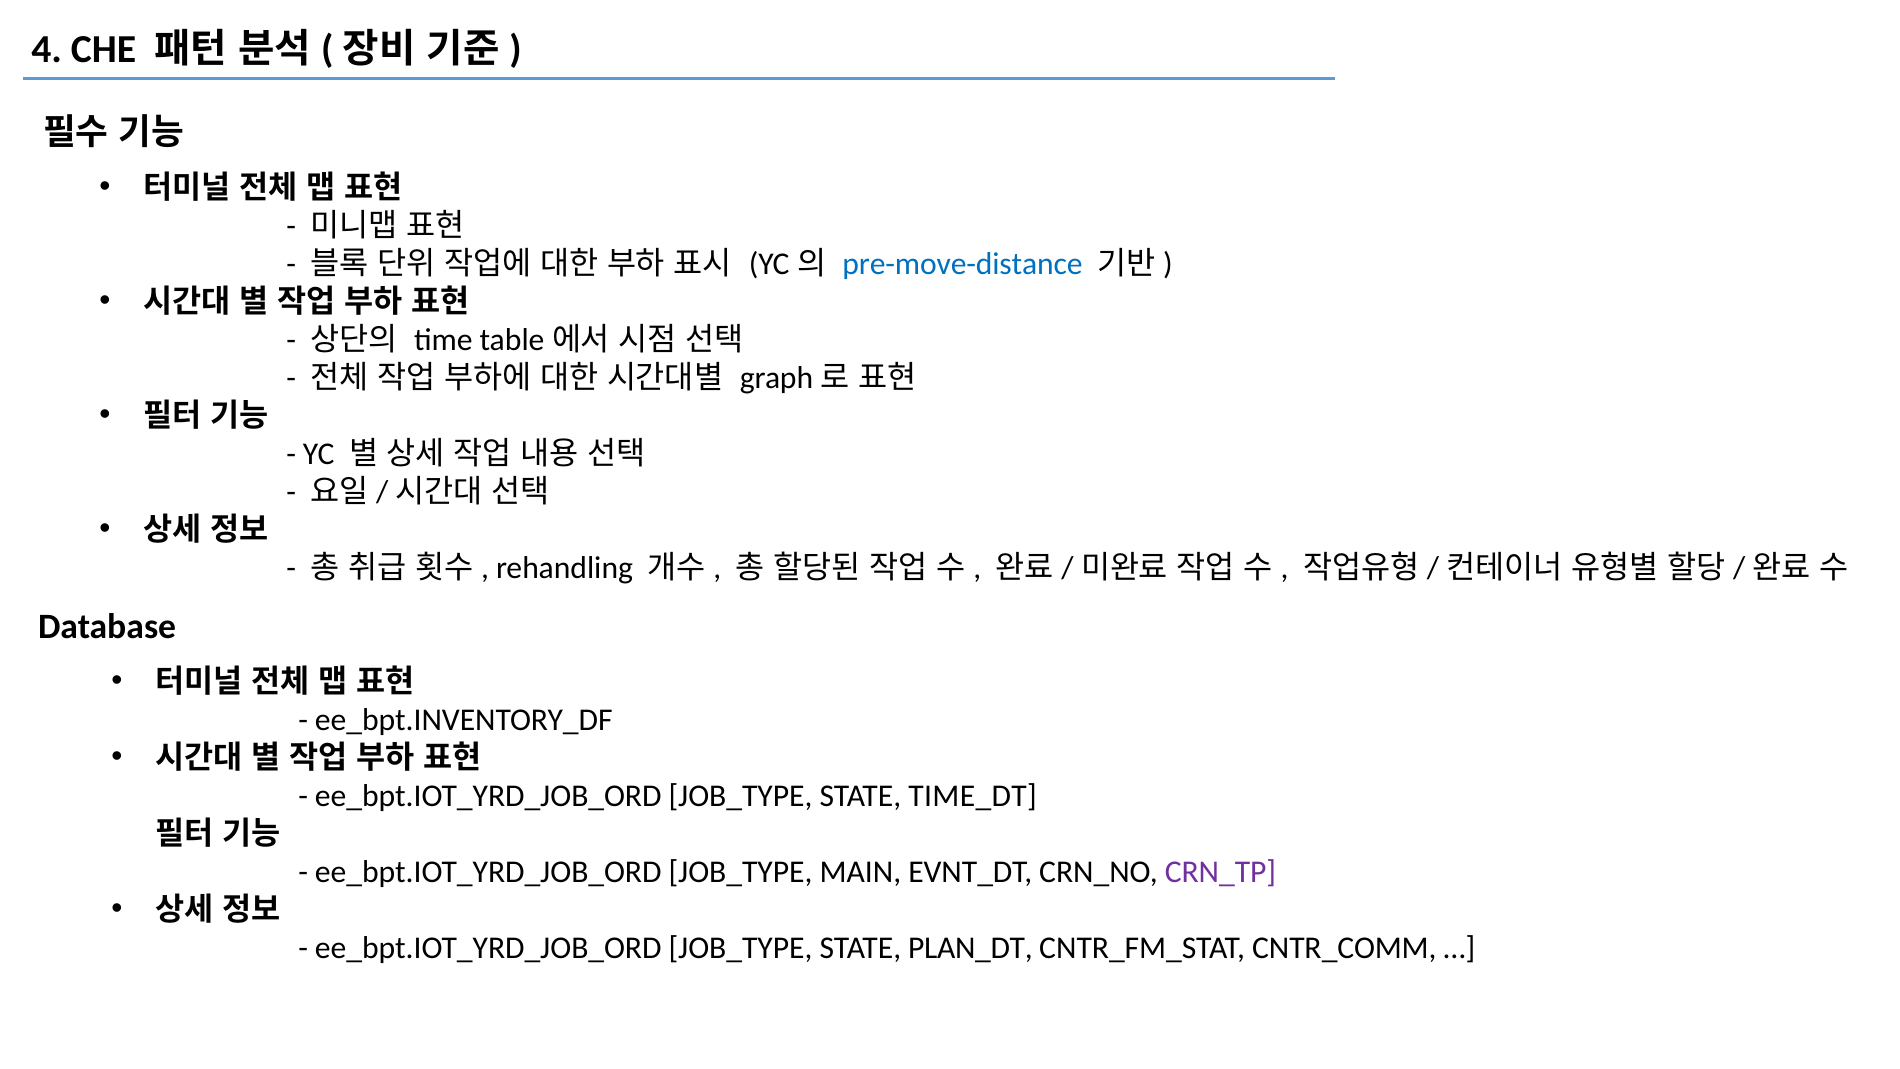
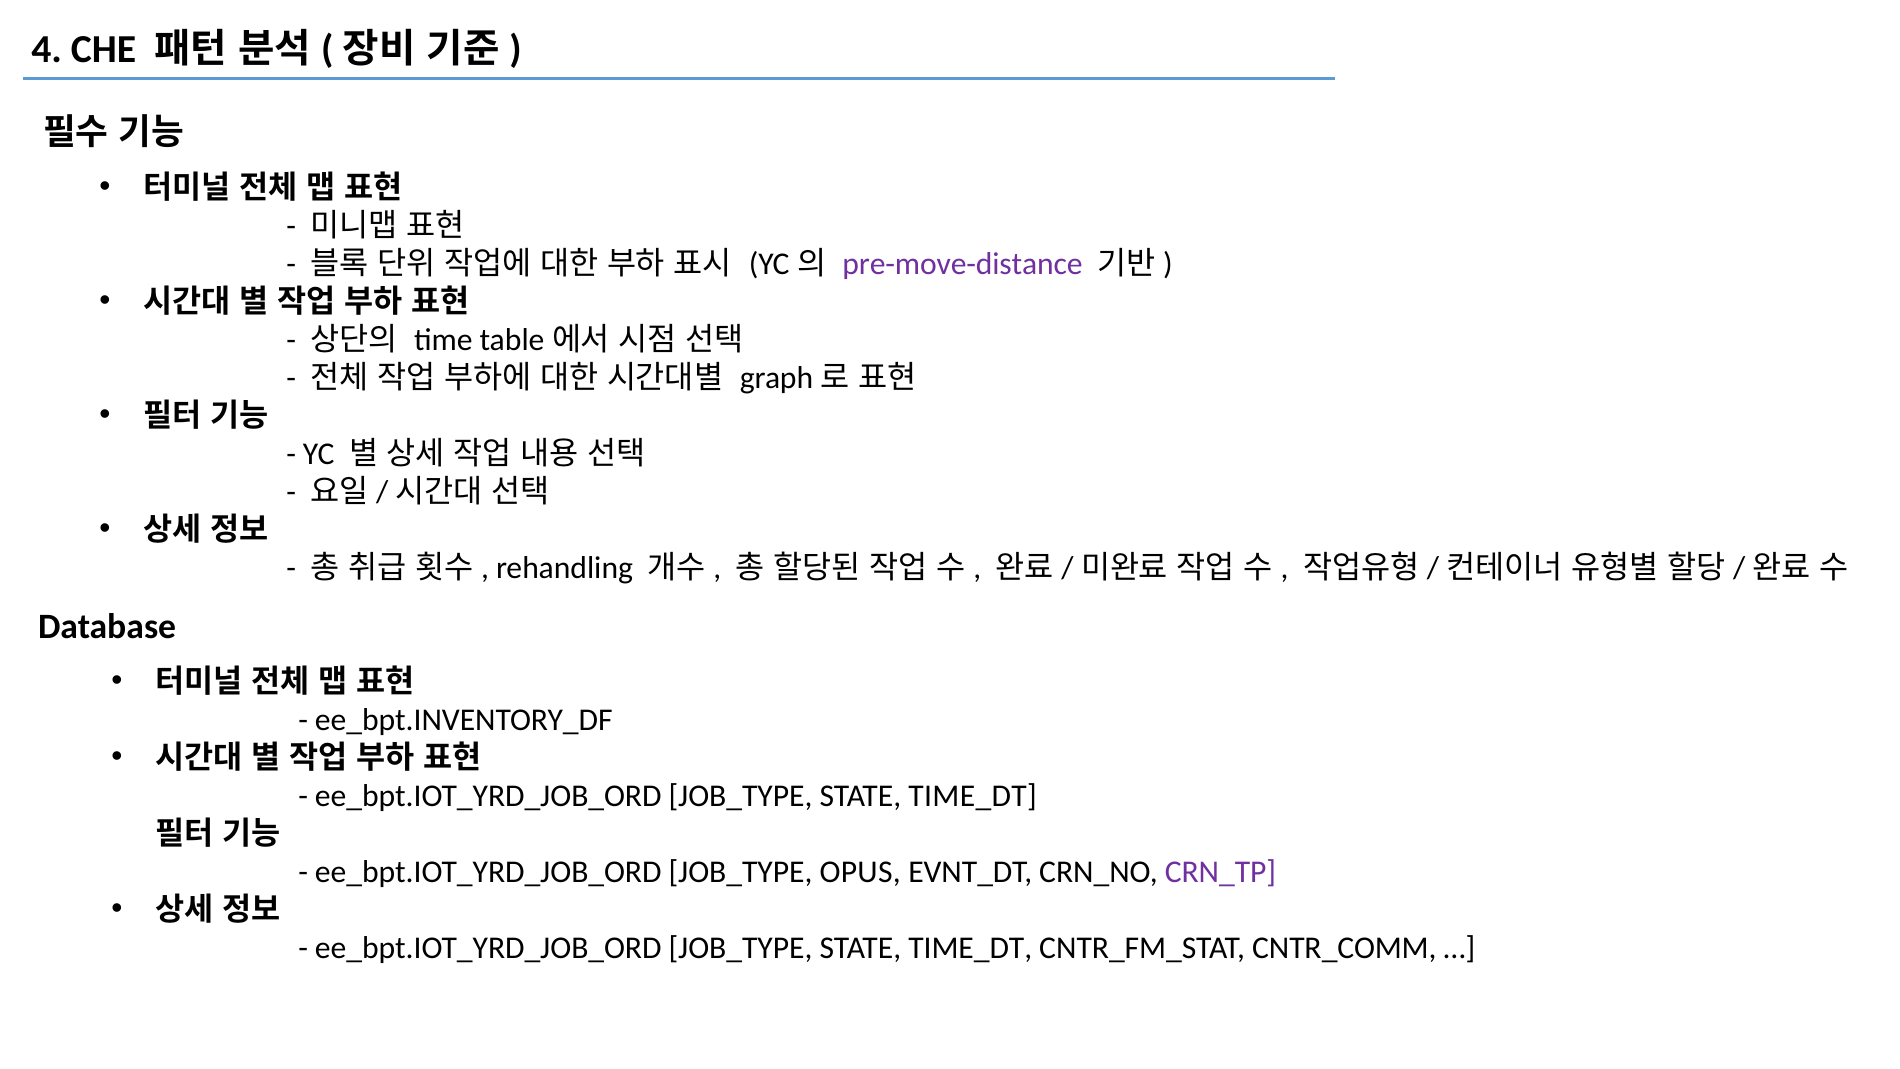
pre-move-distance colour: blue -> purple
MAIN: MAIN -> OPUS
PLAN_DT at (970, 948): PLAN_DT -> TIME_DT
